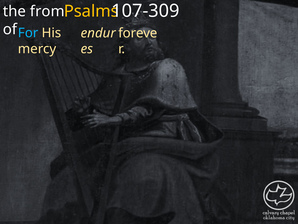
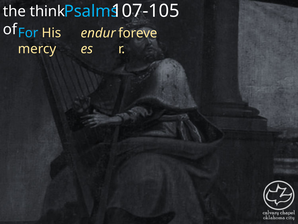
107-309: 107-309 -> 107-105
Psalms colour: yellow -> light blue
from: from -> think
